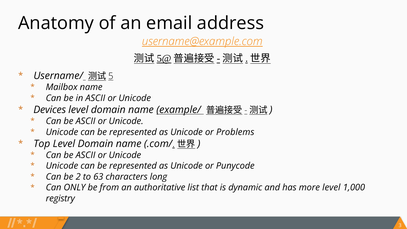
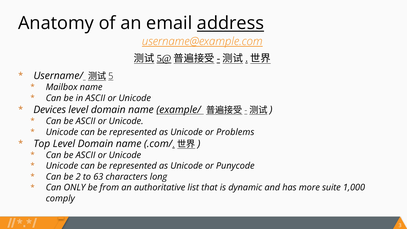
address underline: none -> present
more level: level -> suite
registry: registry -> comply
